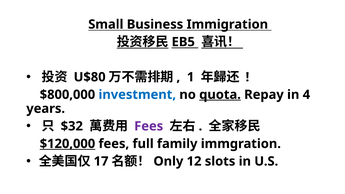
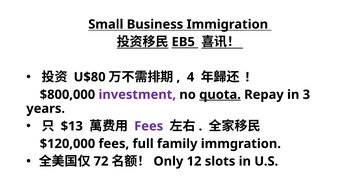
1: 1 -> 4
investment colour: blue -> purple
4: 4 -> 3
$32: $32 -> $13
$120,000 underline: present -> none
17: 17 -> 72
